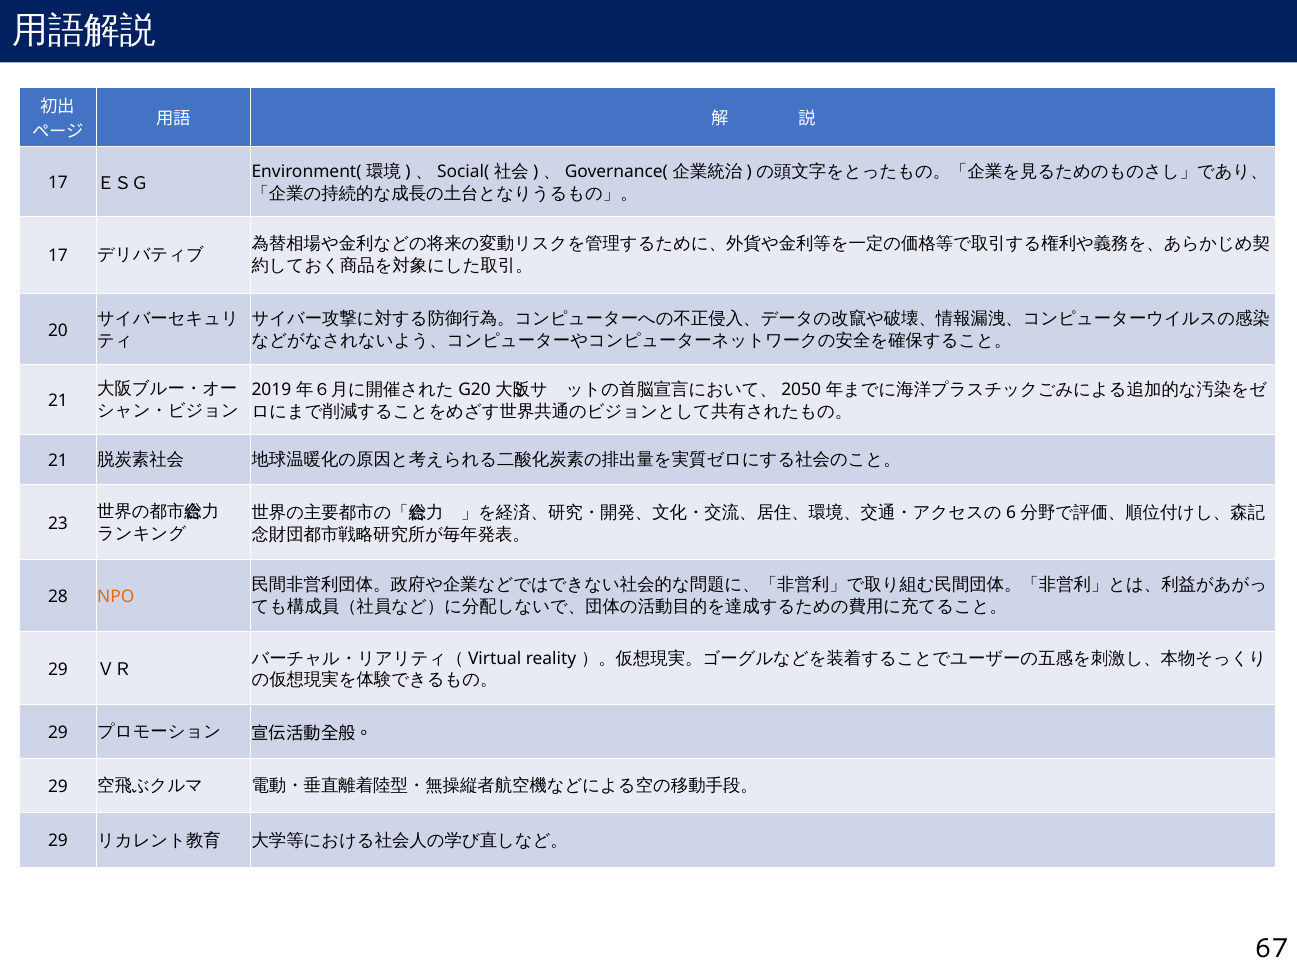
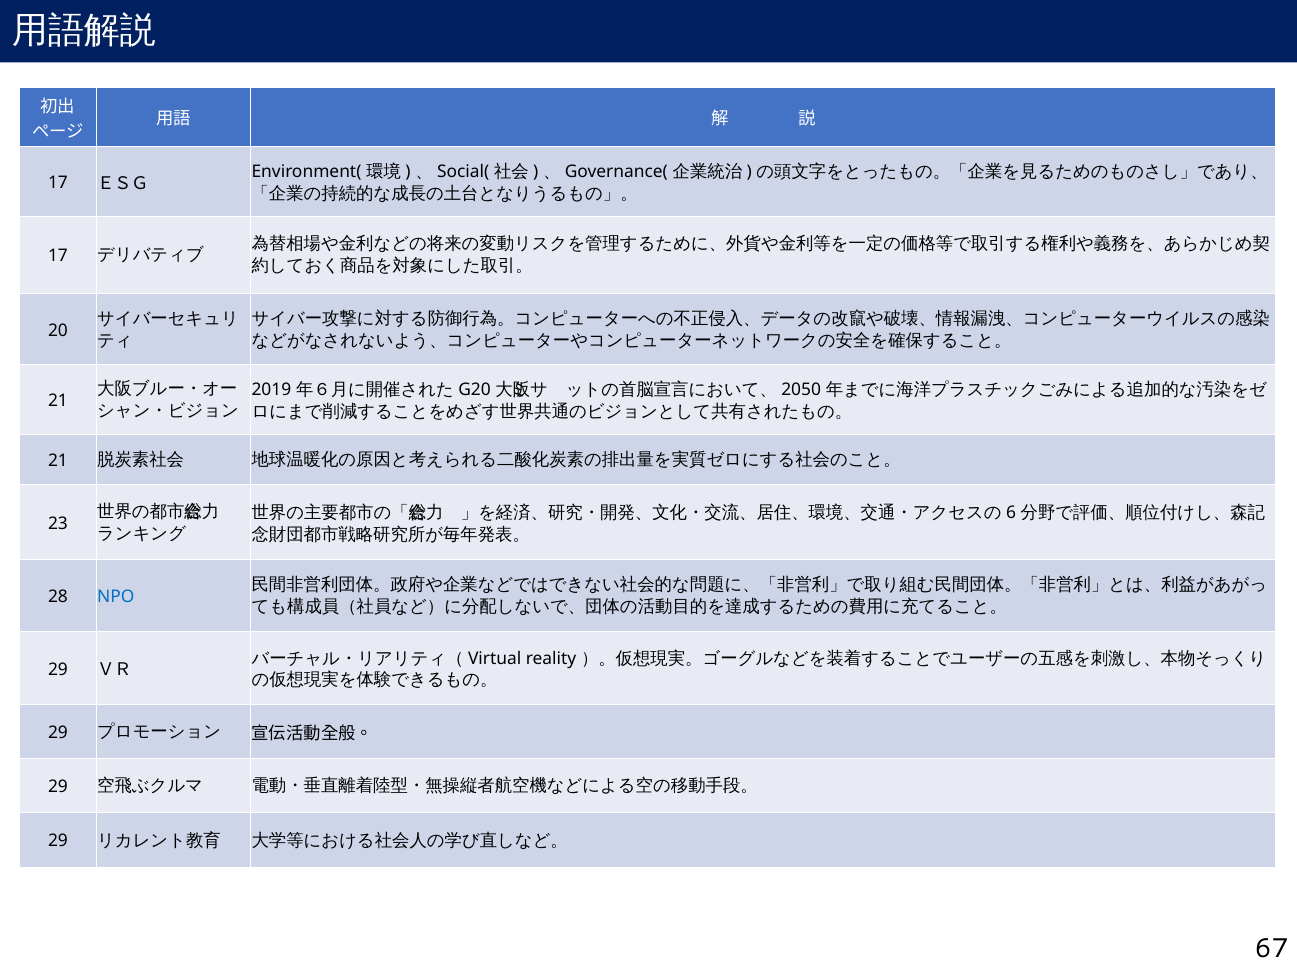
NPO colour: orange -> blue
